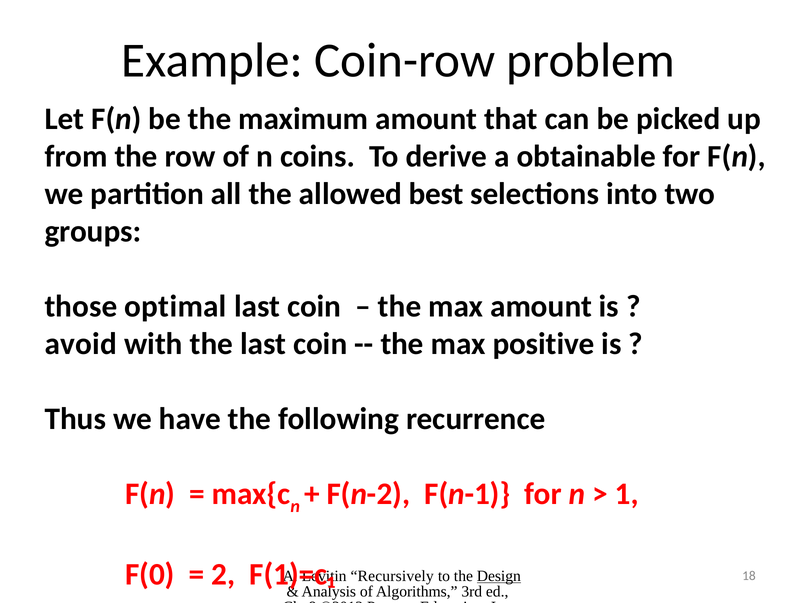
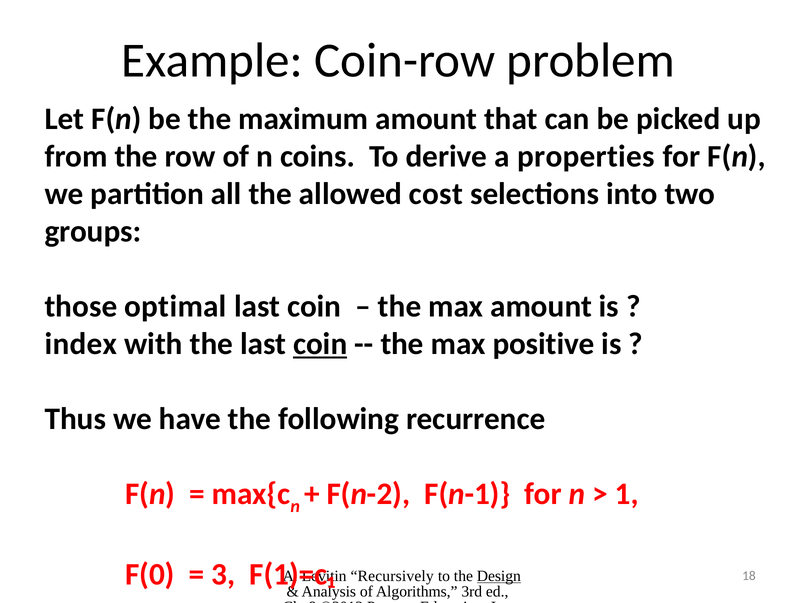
obtainable: obtainable -> properties
best: best -> cost
avoid: avoid -> index
coin at (320, 344) underline: none -> present
2: 2 -> 3
